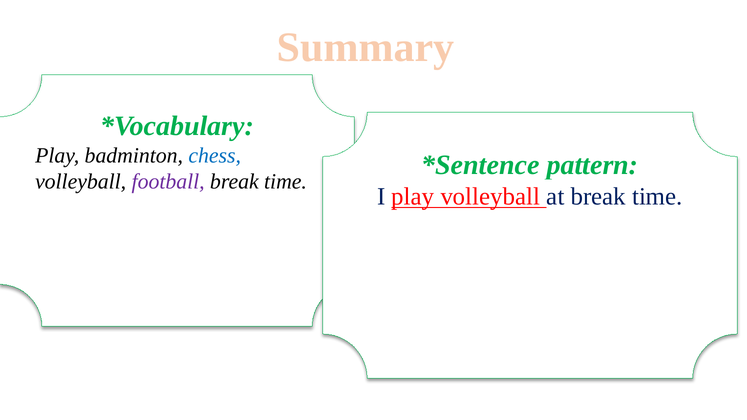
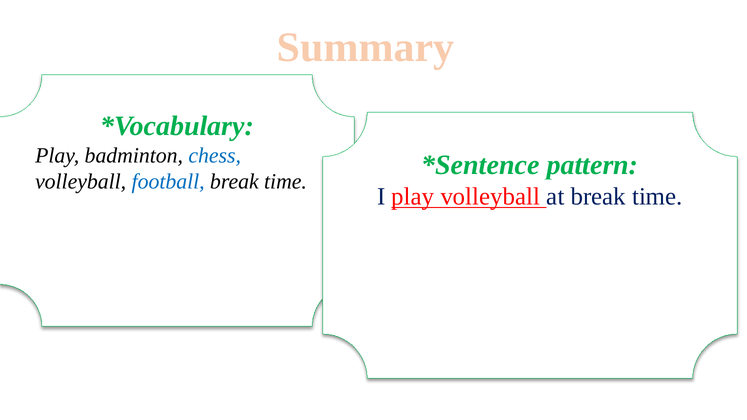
football colour: purple -> blue
